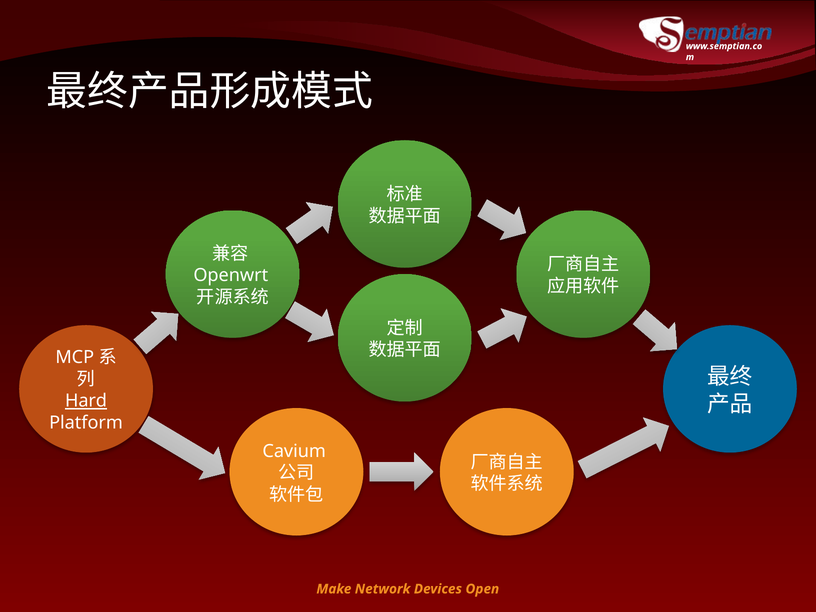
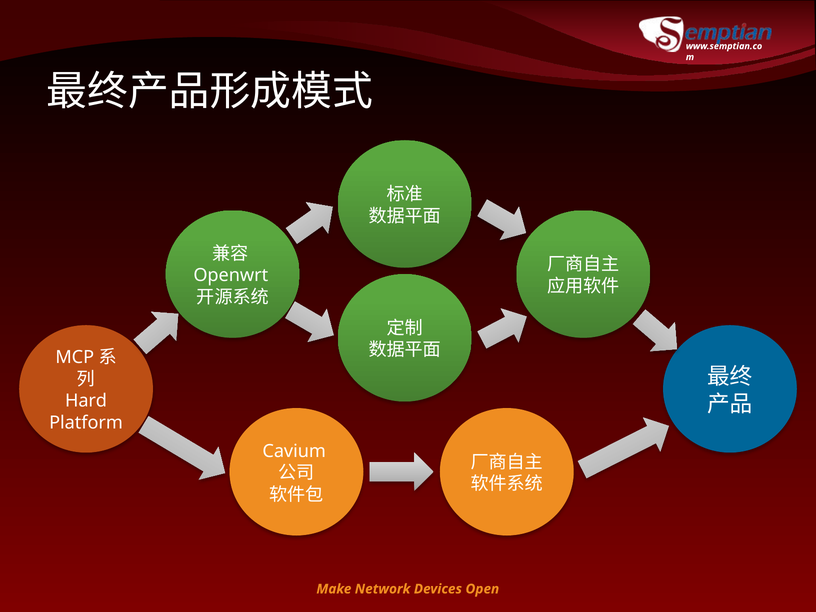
Hard underline: present -> none
